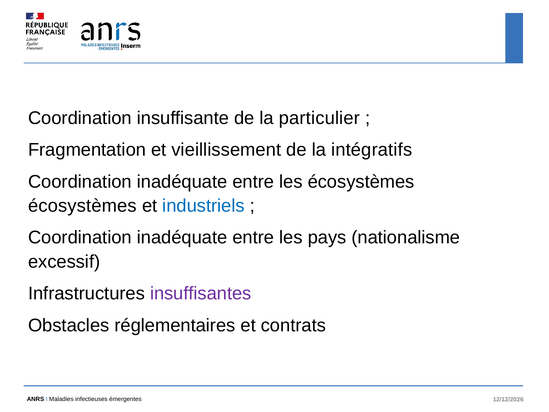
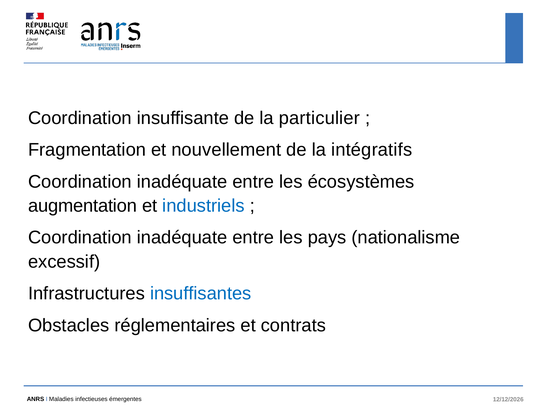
vieillissement: vieillissement -> nouvellement
écosystèmes at (82, 206): écosystèmes -> augmentation
insuffisantes colour: purple -> blue
